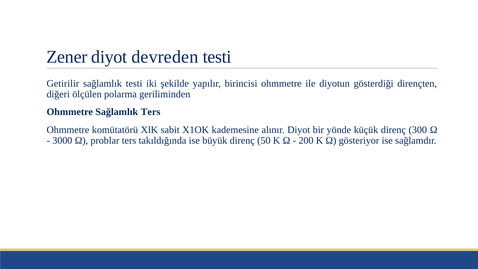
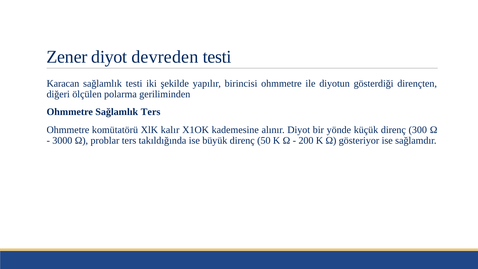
Getirilir: Getirilir -> Karacan
sabit: sabit -> kalır
